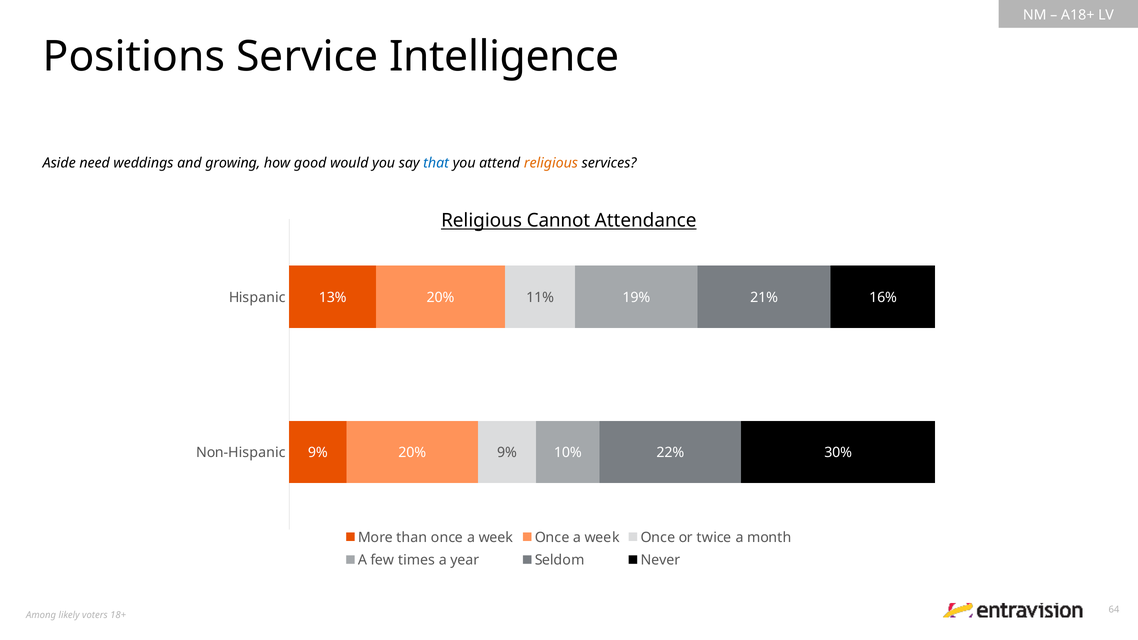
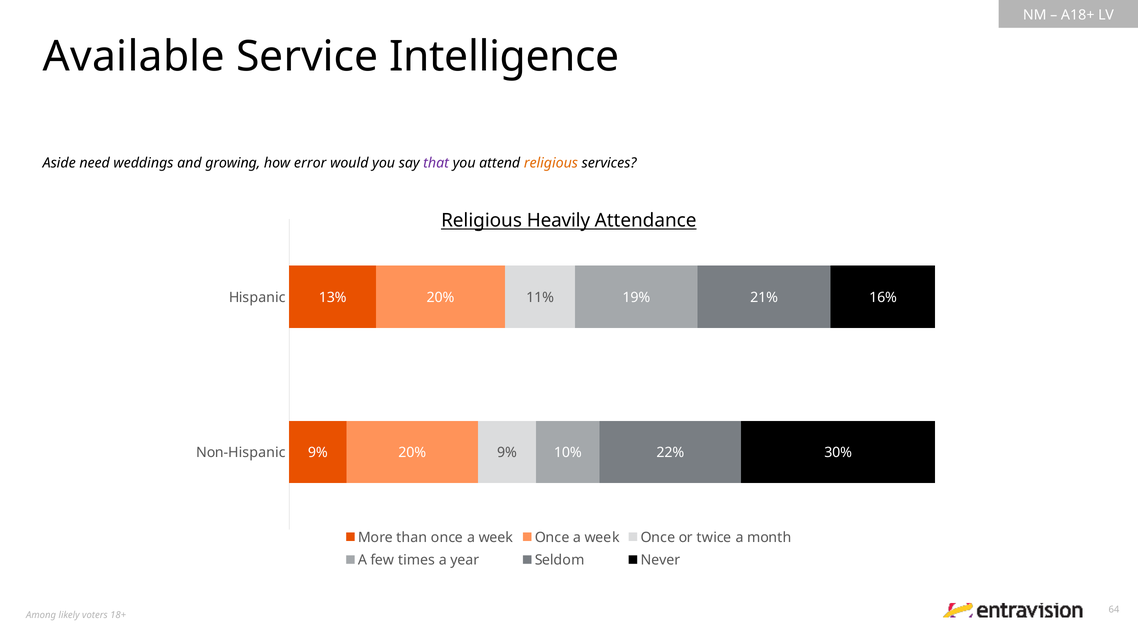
Positions: Positions -> Available
good: good -> error
that colour: blue -> purple
Cannot: Cannot -> Heavily
